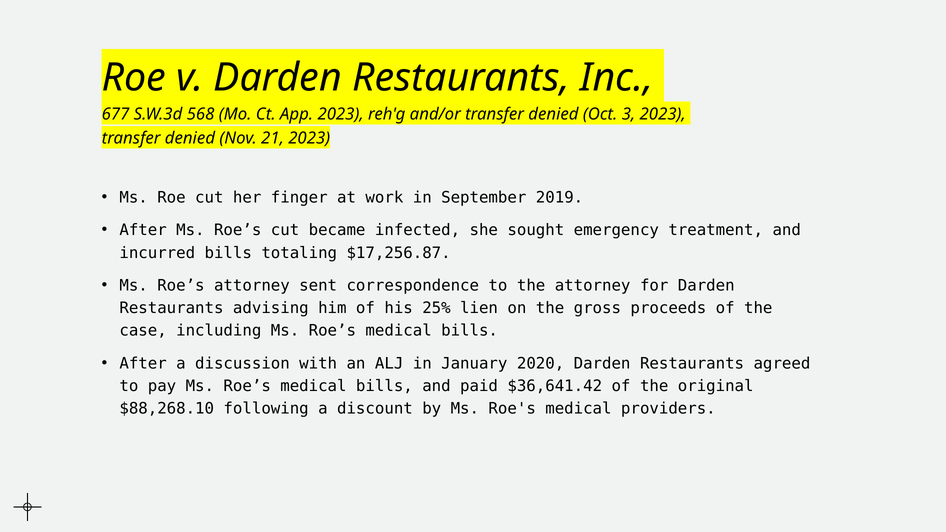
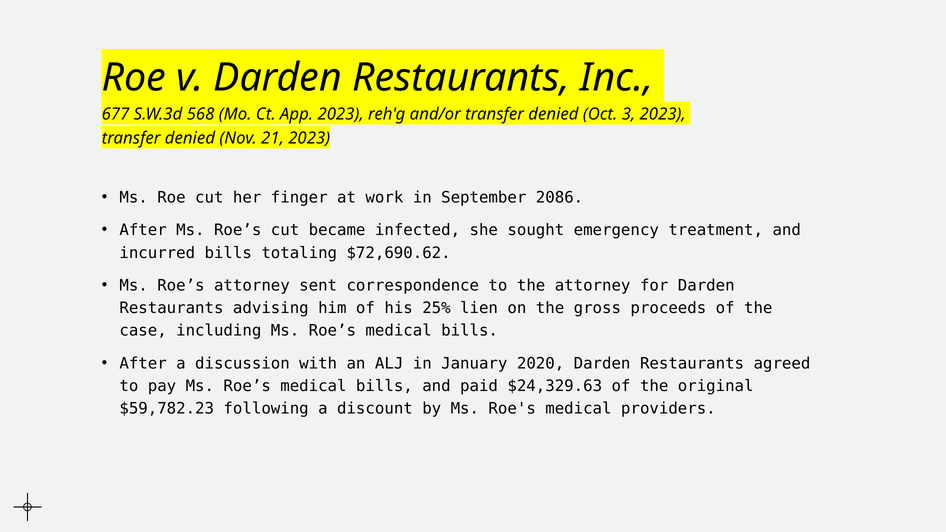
2019: 2019 -> 2086
$17,256.87: $17,256.87 -> $72,690.62
$36,641.42: $36,641.42 -> $24,329.63
$88,268.10: $88,268.10 -> $59,782.23
